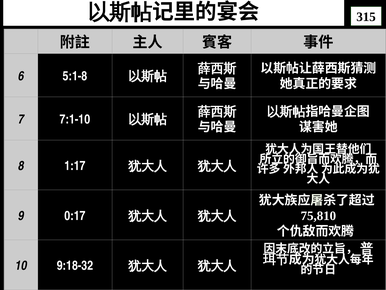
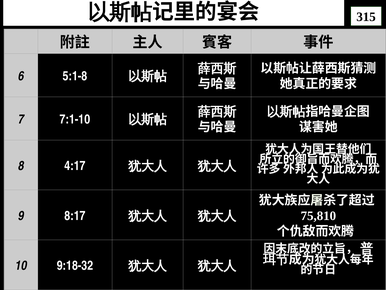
1:17: 1:17 -> 4:17
0:17: 0:17 -> 8:17
